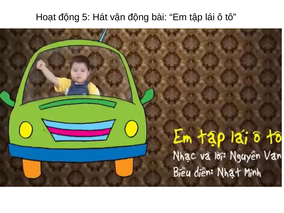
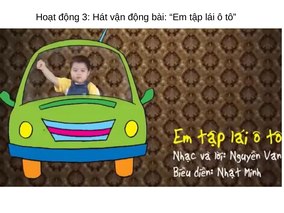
5: 5 -> 3
